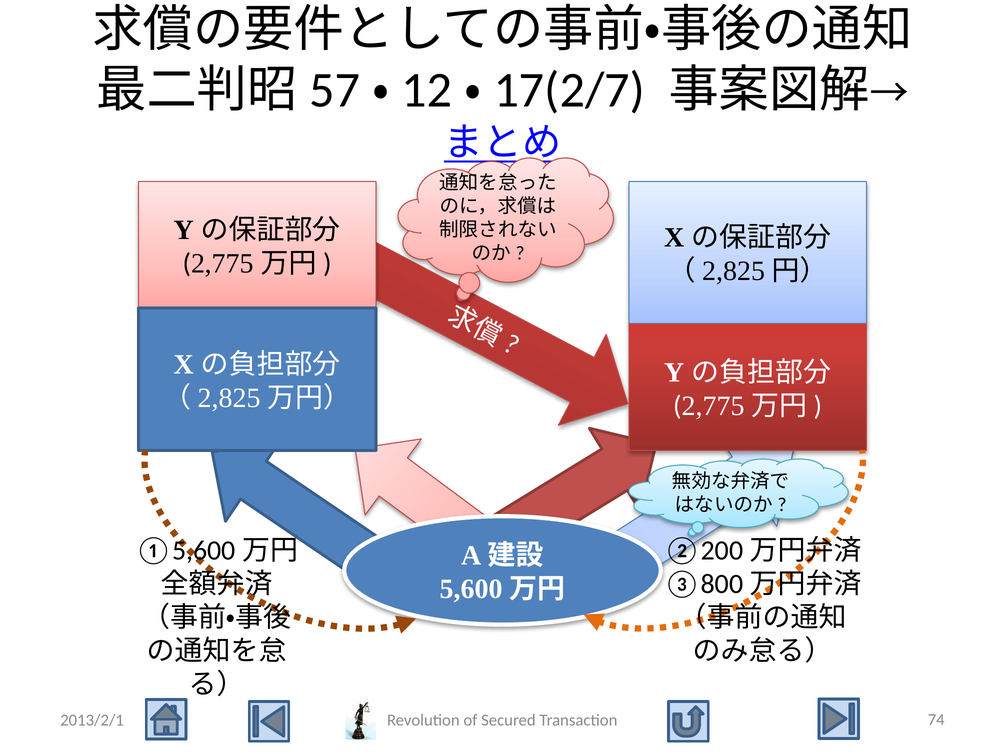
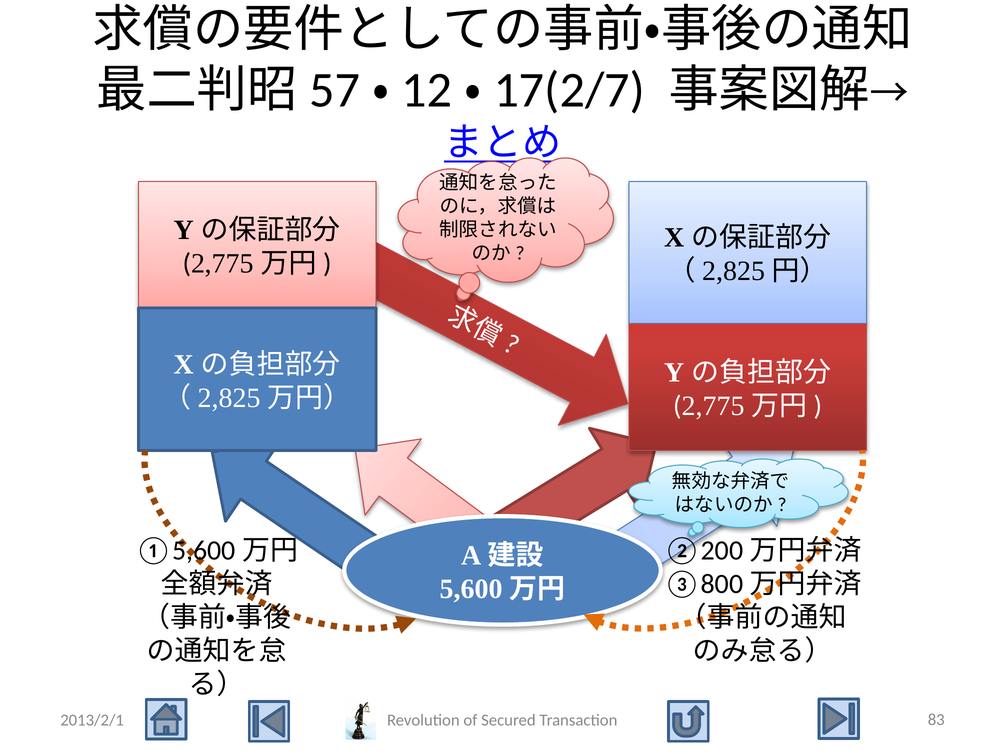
74: 74 -> 83
